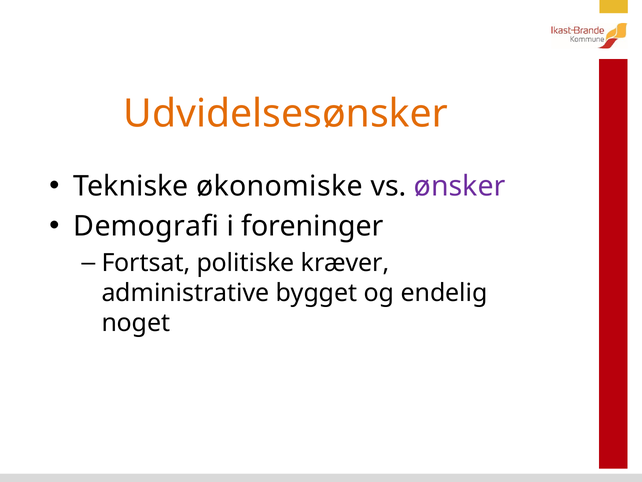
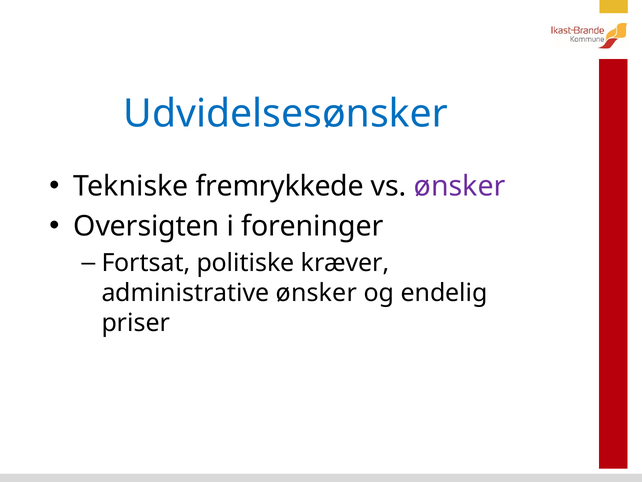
Udvidelsesønsker colour: orange -> blue
økonomiske: økonomiske -> fremrykkede
Demografi: Demografi -> Oversigten
administrative bygget: bygget -> ønsker
noget: noget -> priser
